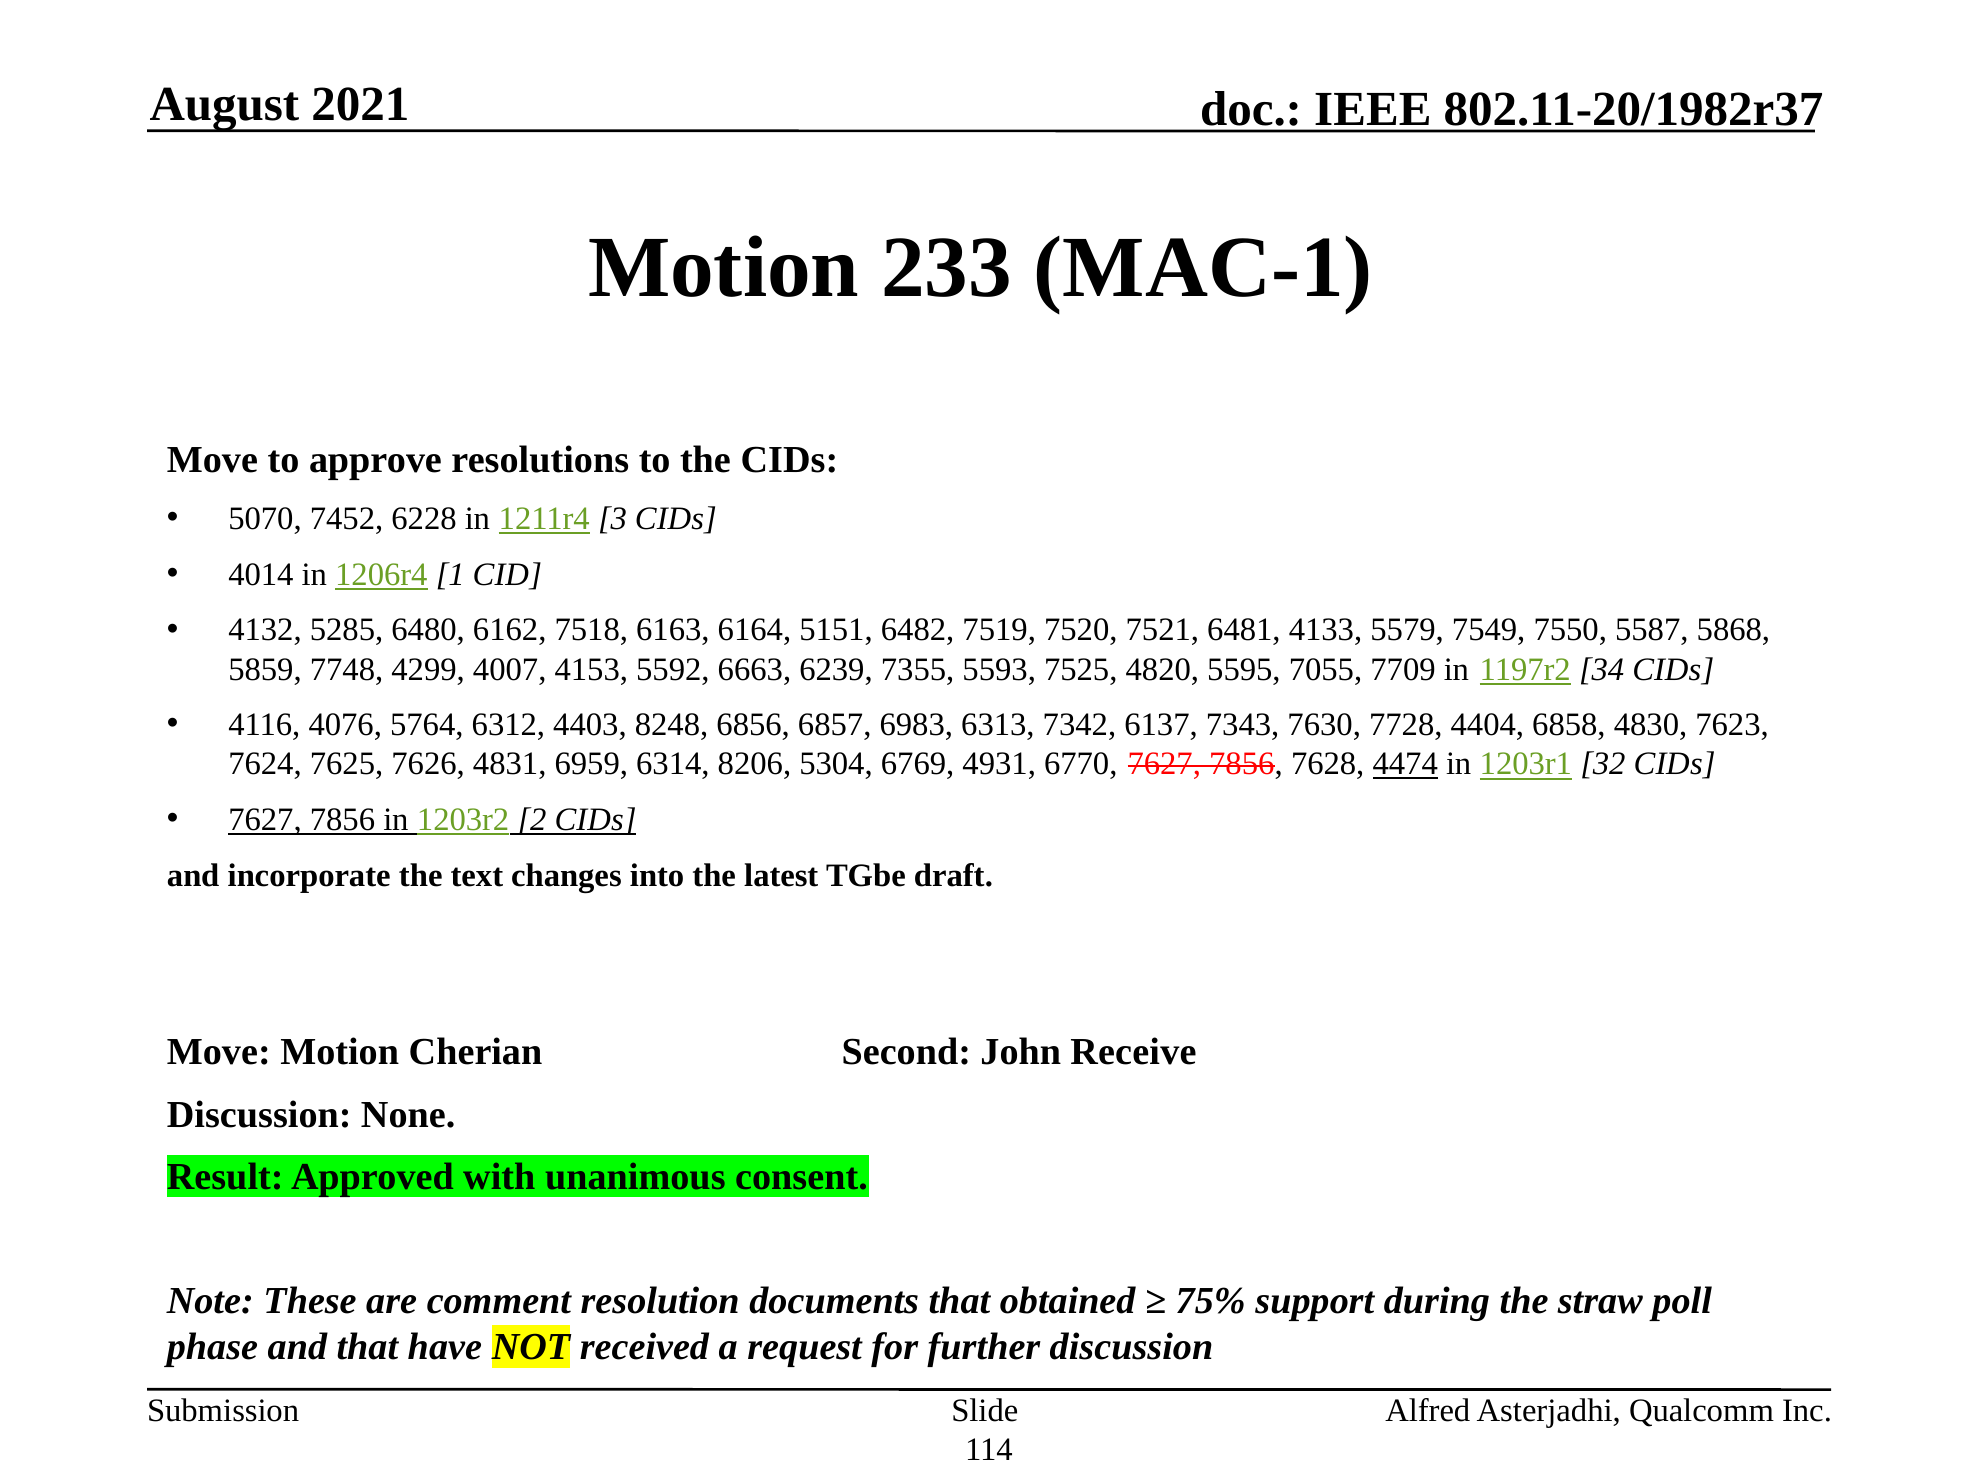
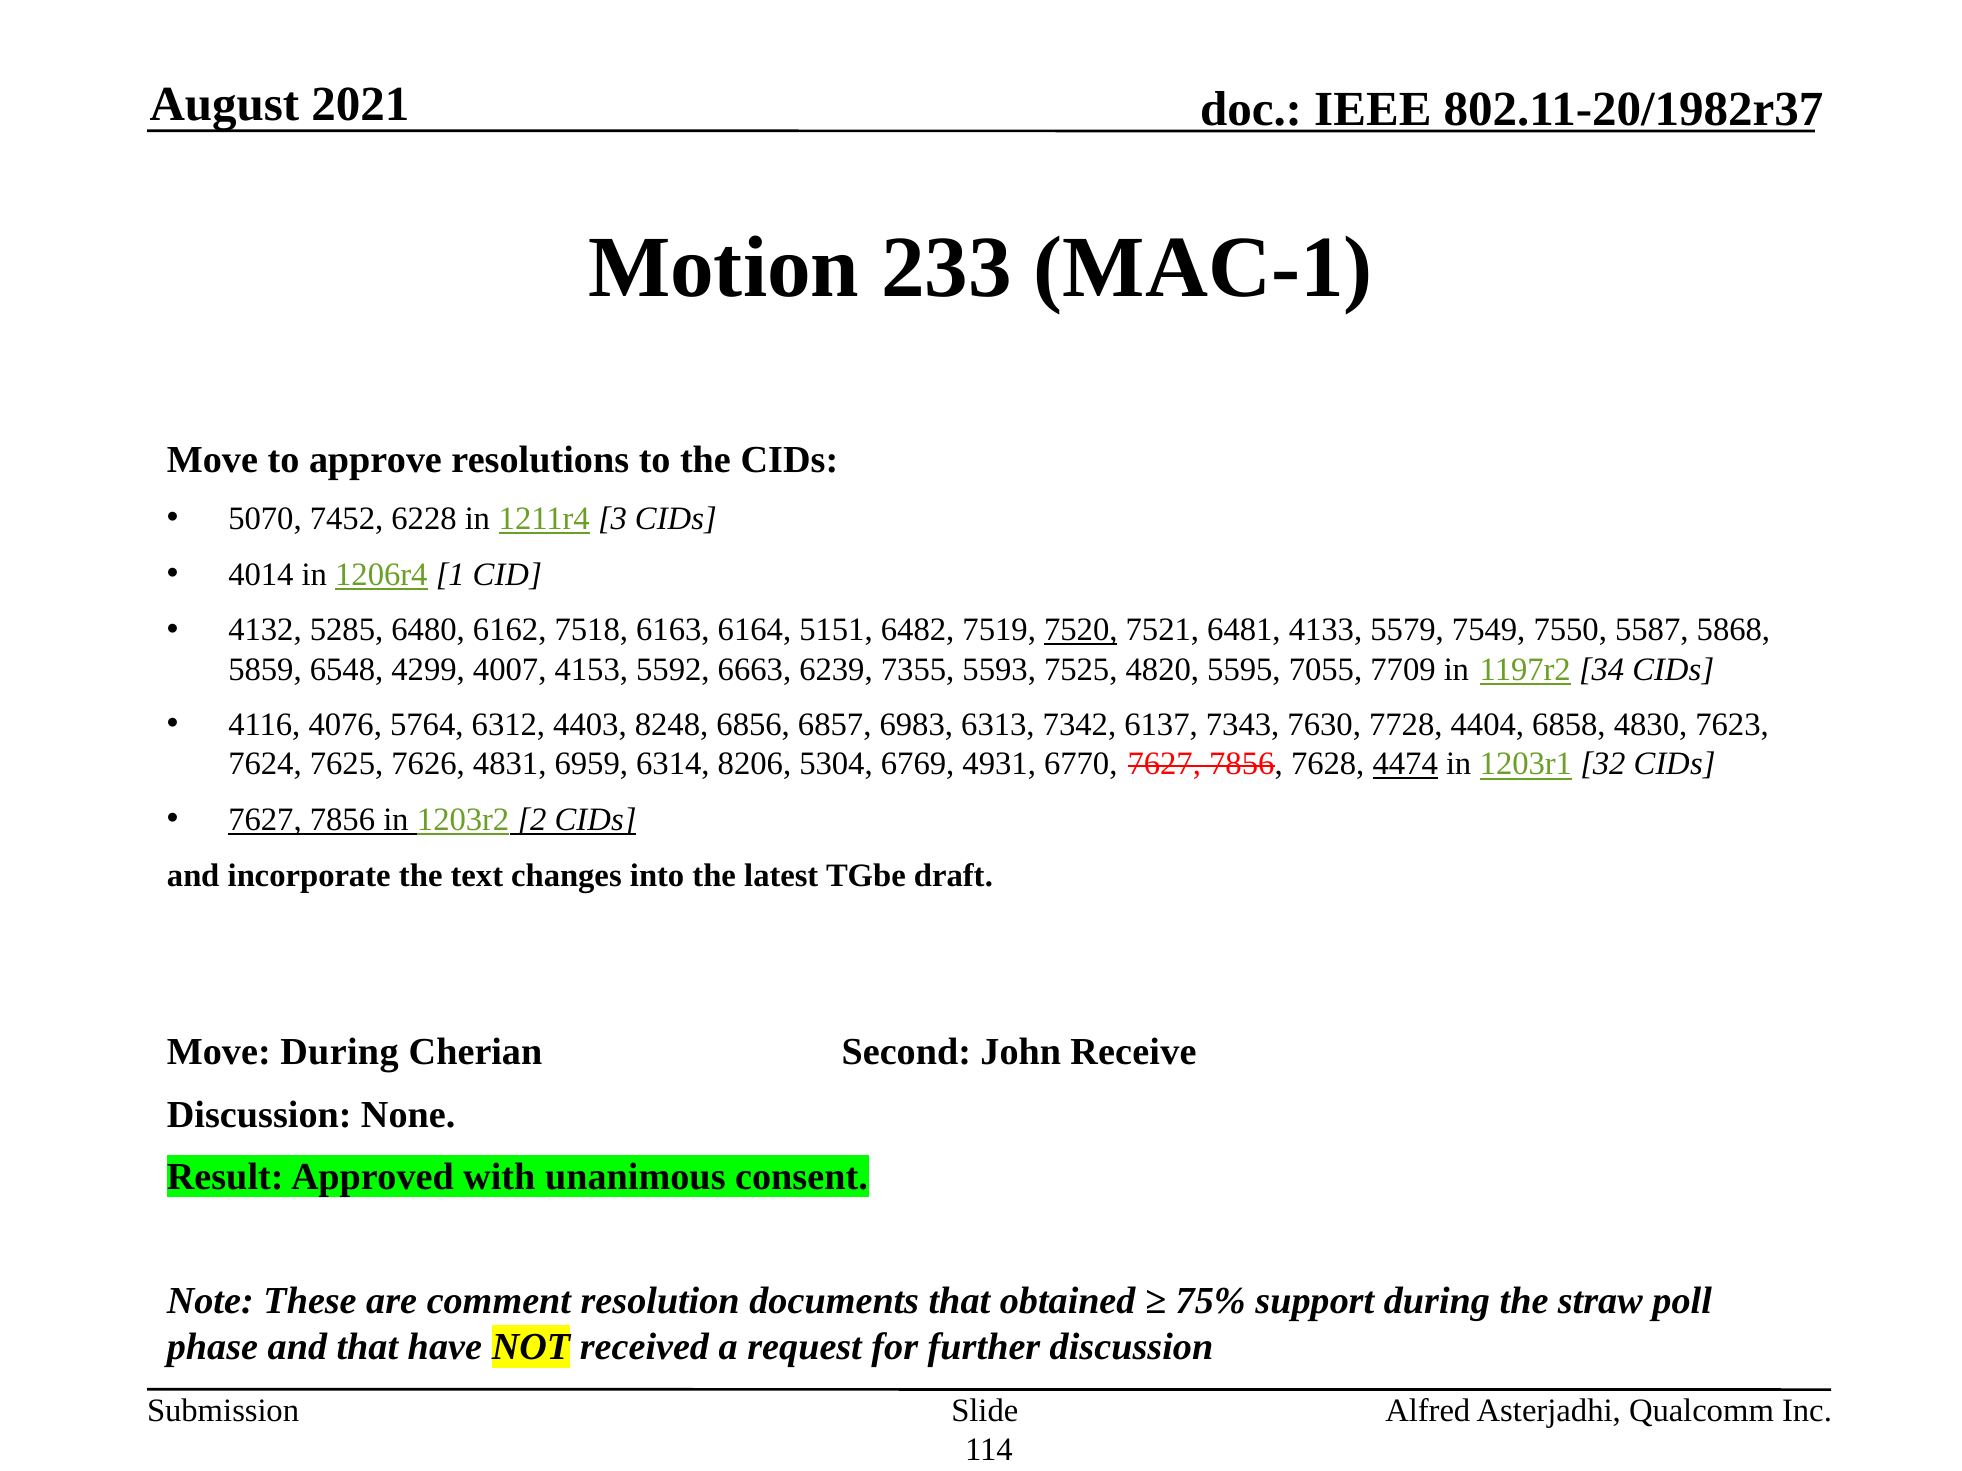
7520 underline: none -> present
7748: 7748 -> 6548
Move Motion: Motion -> During
